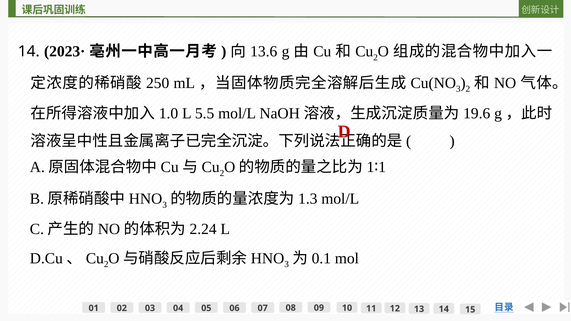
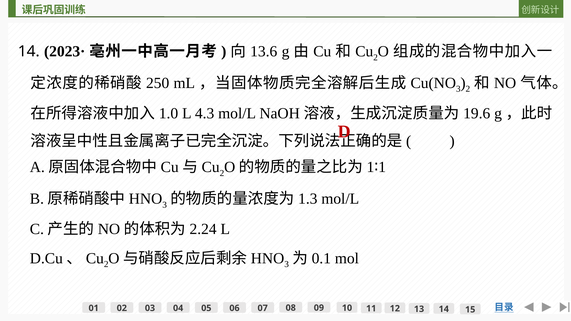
5.5: 5.5 -> 4.3
